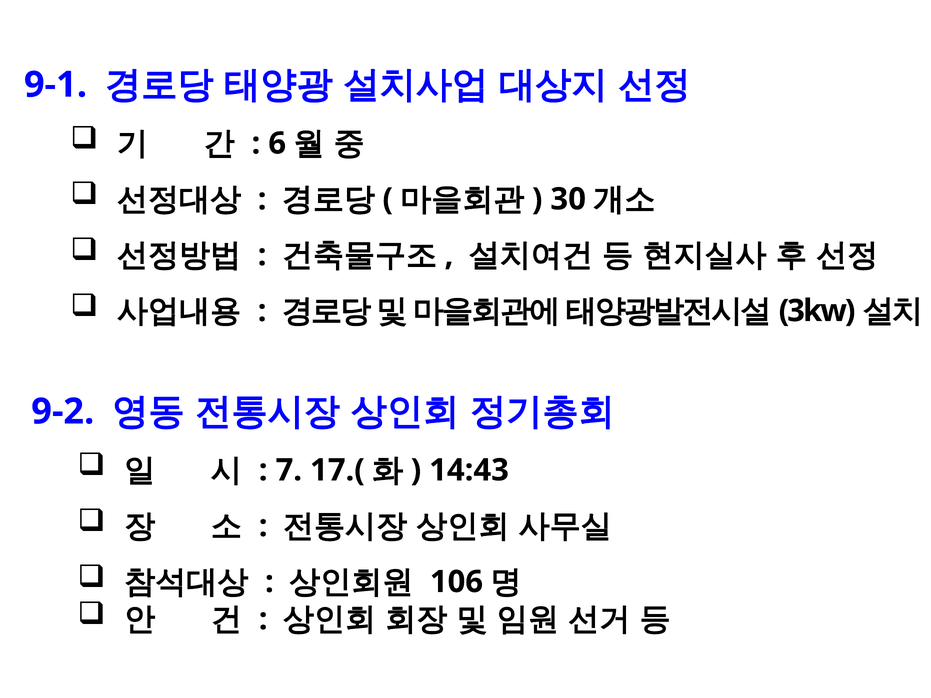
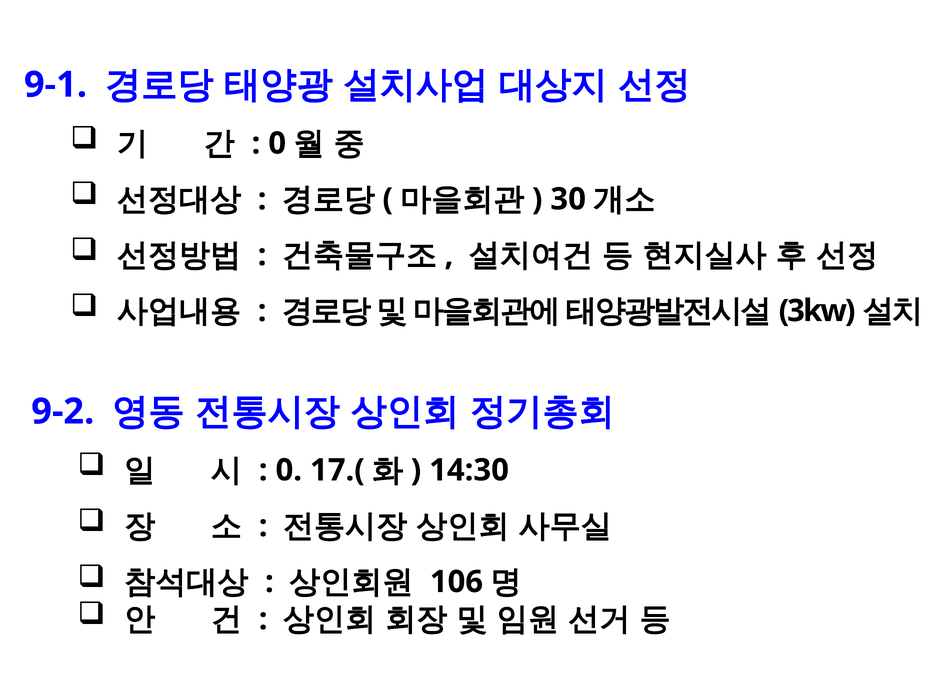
6 at (277, 143): 6 -> 0
7 at (289, 470): 7 -> 0
14:43: 14:43 -> 14:30
